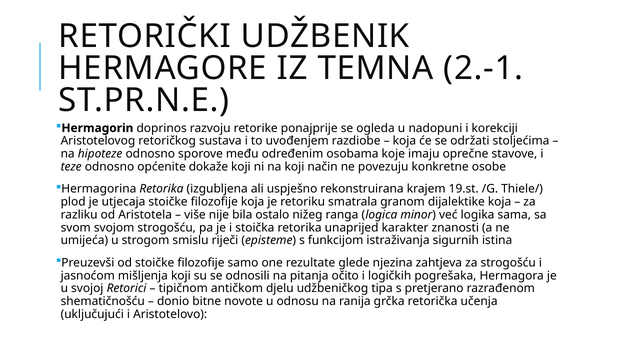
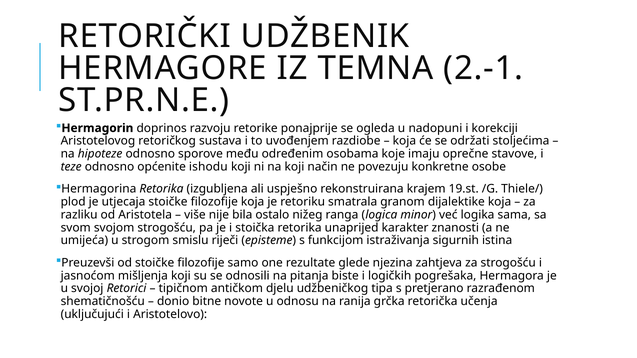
dokaže: dokaže -> ishodu
očito: očito -> biste
